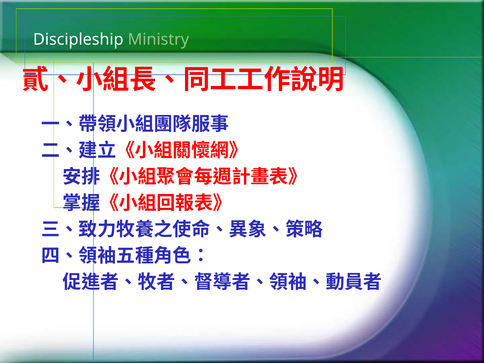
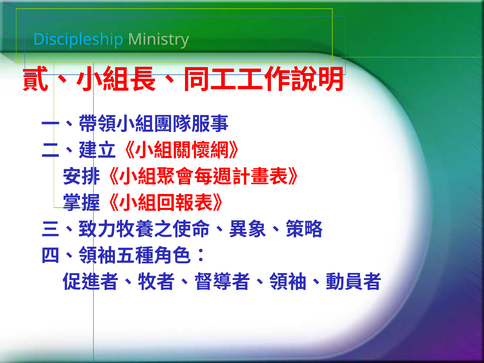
Discipleship colour: white -> light blue
